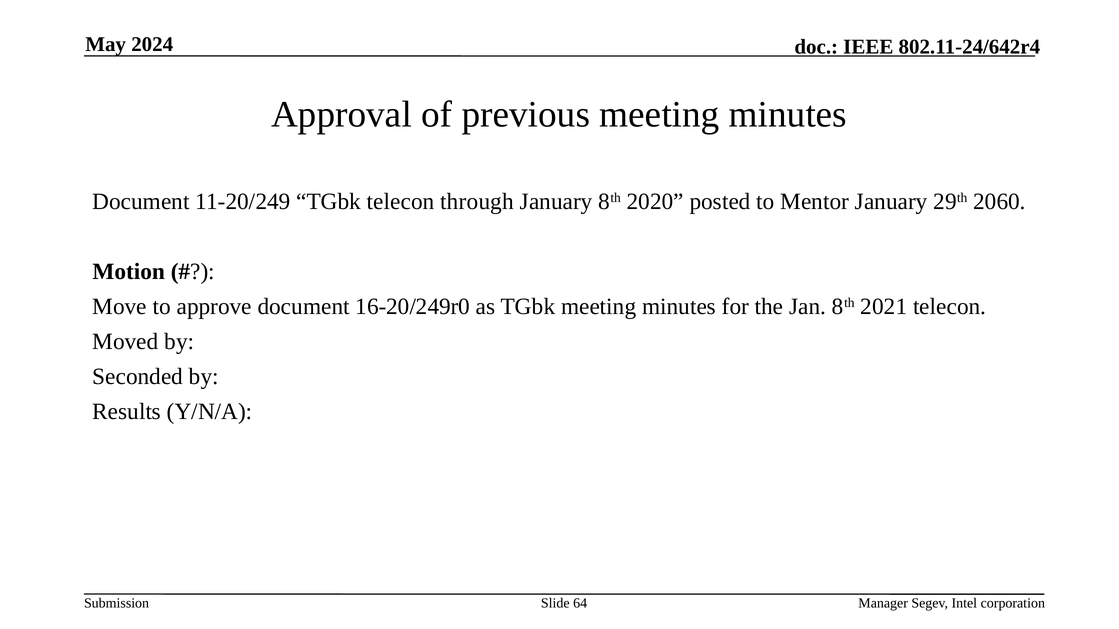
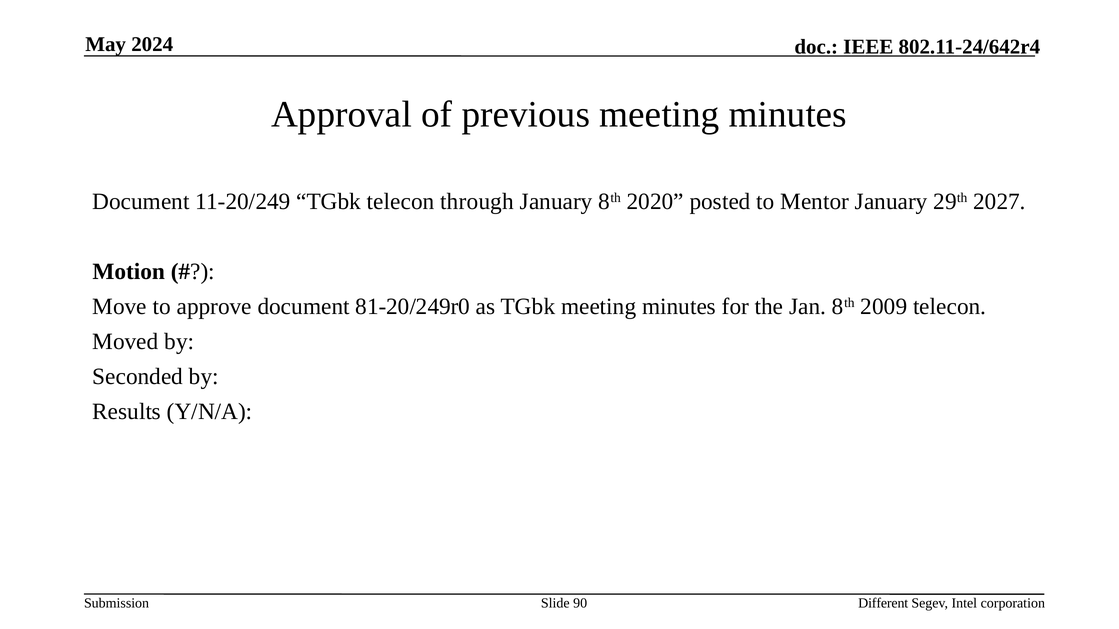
2060: 2060 -> 2027
16-20/249r0: 16-20/249r0 -> 81-20/249r0
2021: 2021 -> 2009
64: 64 -> 90
Manager: Manager -> Different
